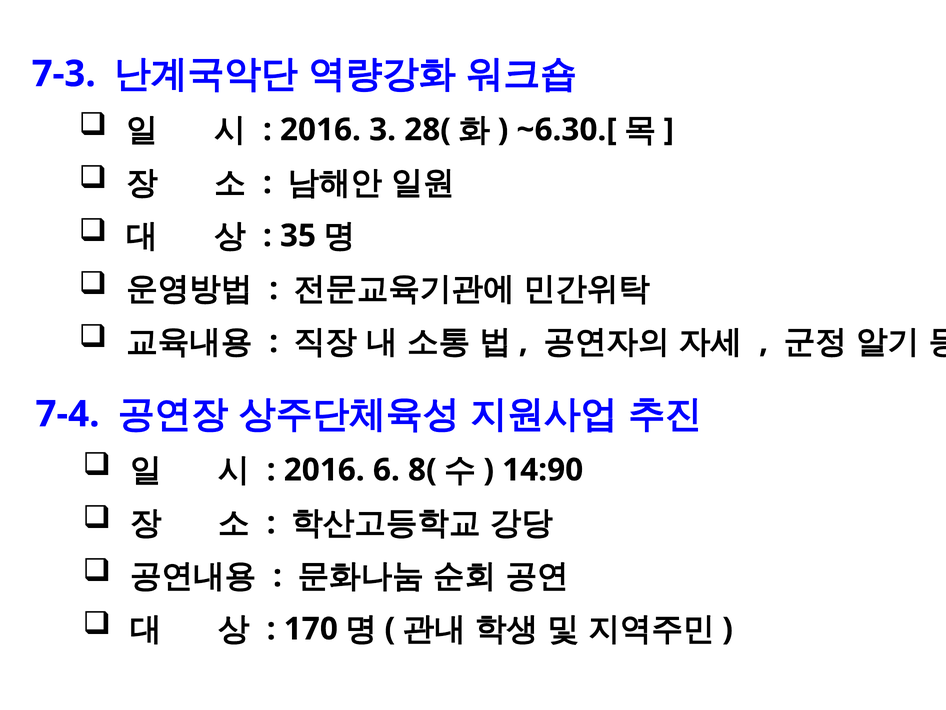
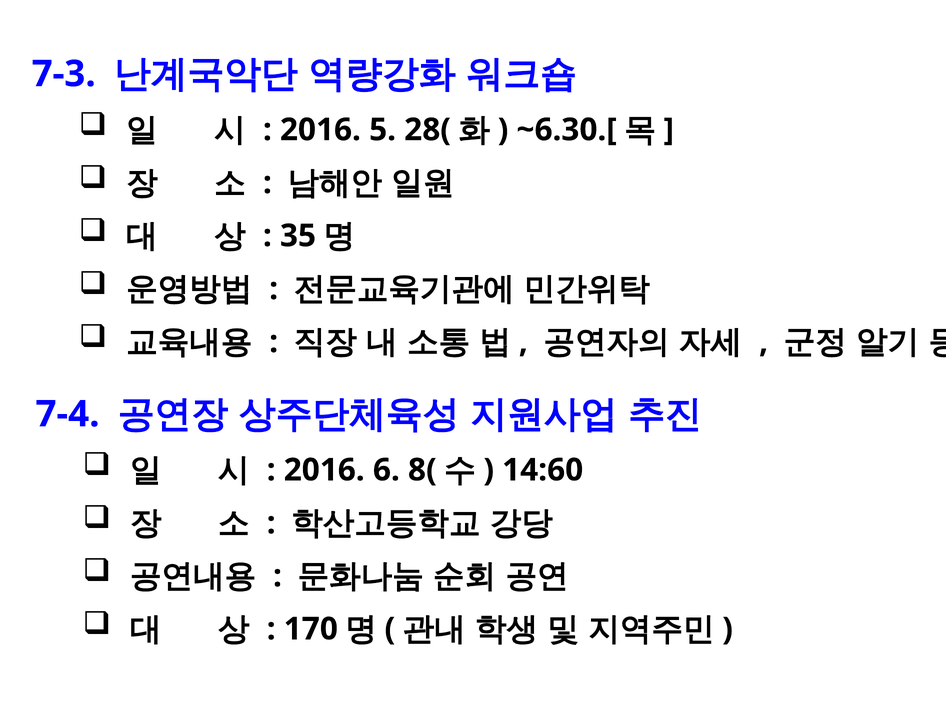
3: 3 -> 5
14:90: 14:90 -> 14:60
